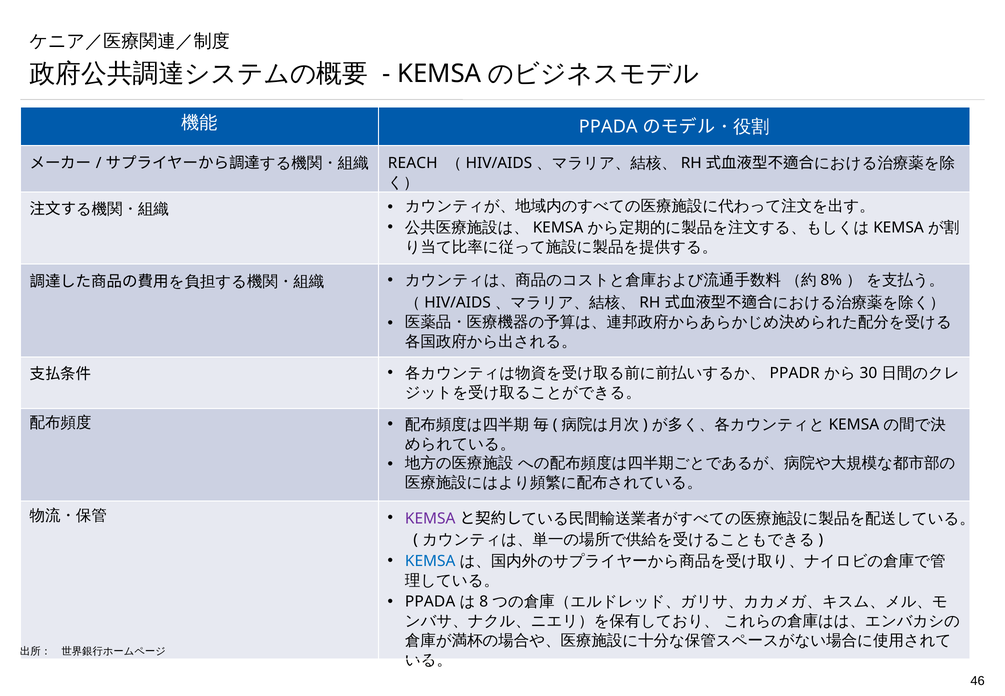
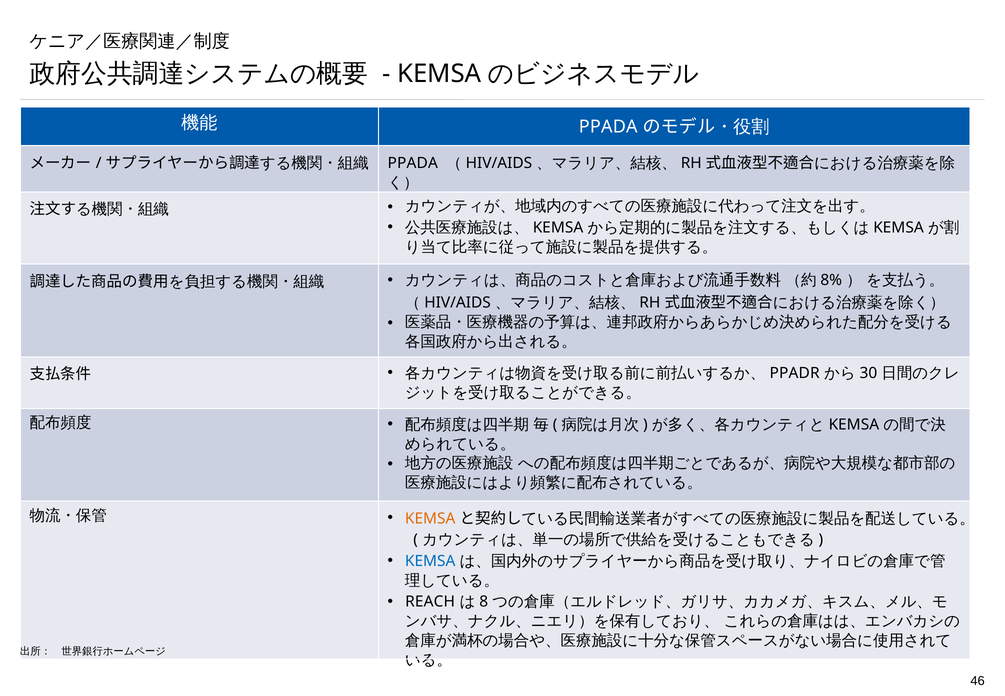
REACH at (413, 163): REACH -> PPADA
KEMSA at (430, 518) colour: purple -> orange
PPADA at (430, 601): PPADA -> REACH
